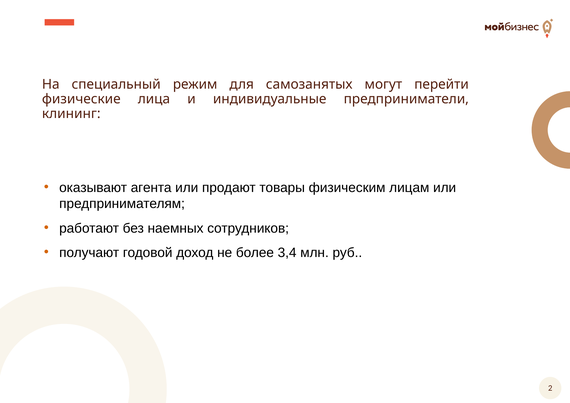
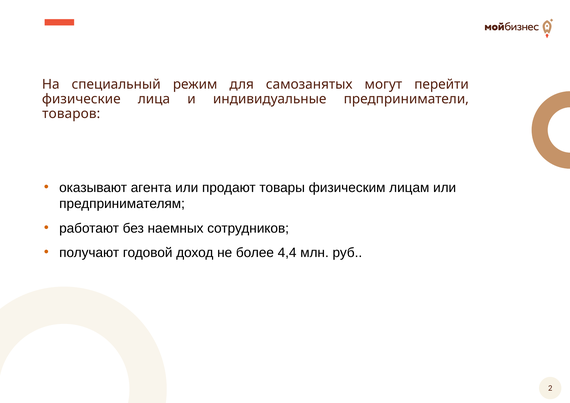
клининг: клининг -> товаров
3,4: 3,4 -> 4,4
